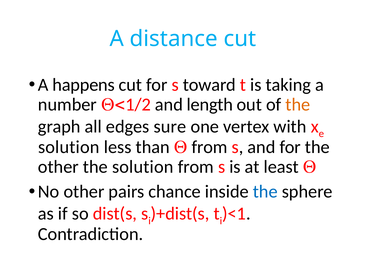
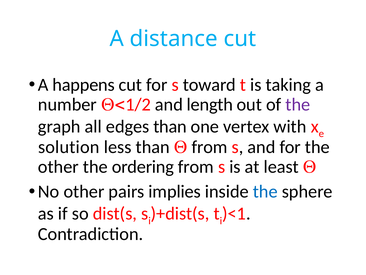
the at (298, 104) colour: orange -> purple
edges sure: sure -> than
the solution: solution -> ordering
chance: chance -> implies
